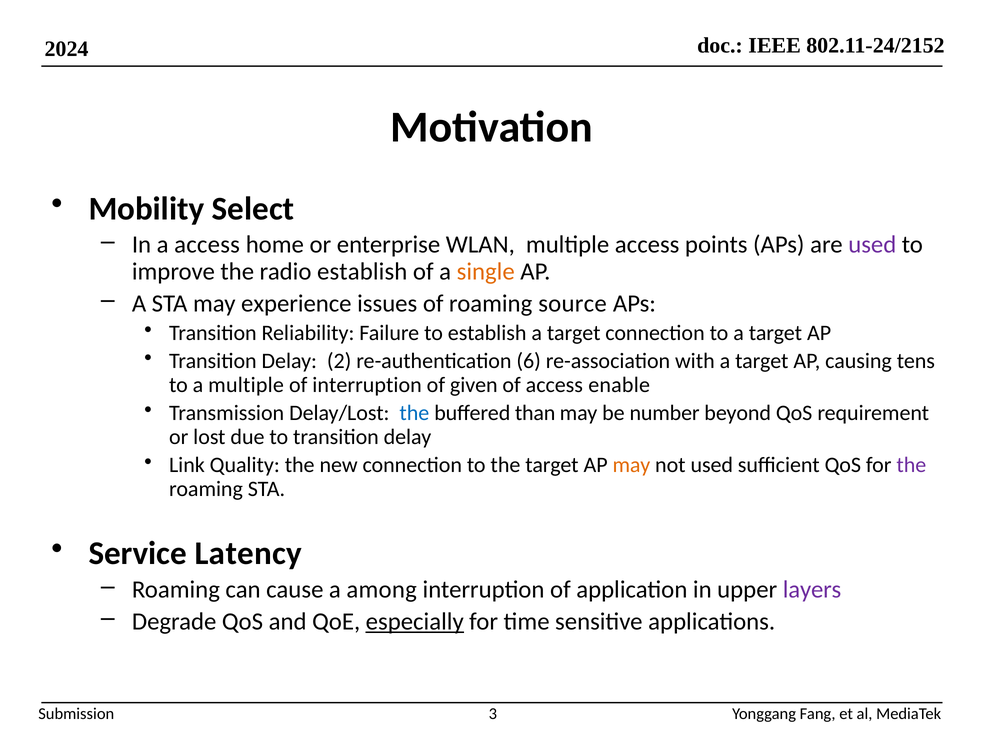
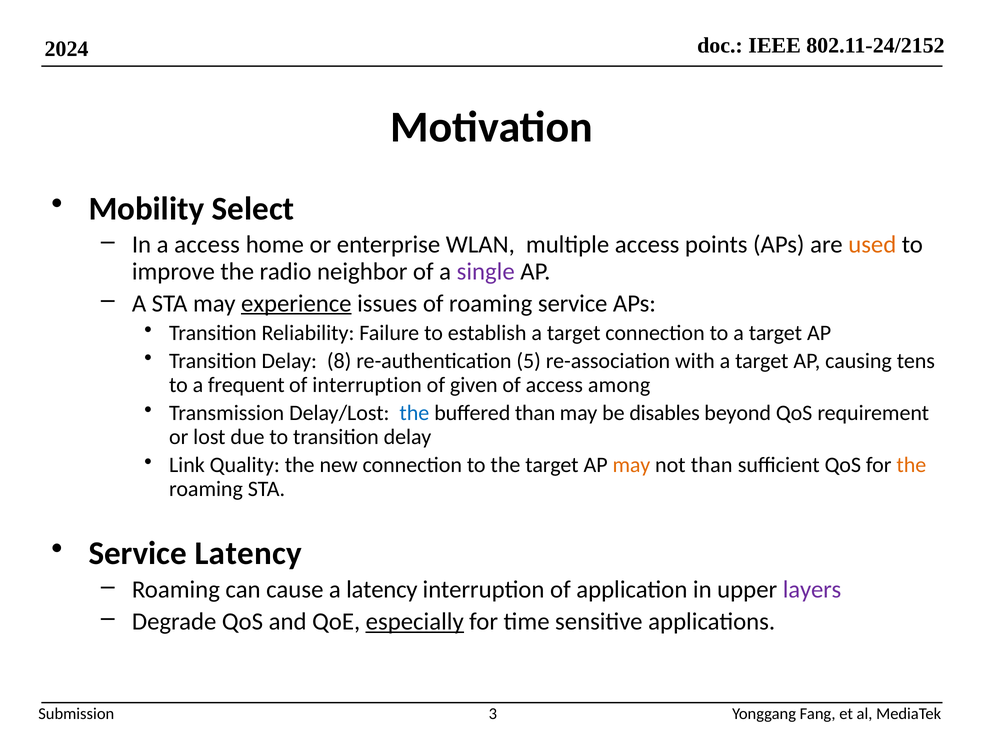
used at (872, 245) colour: purple -> orange
radio establish: establish -> neighbor
single colour: orange -> purple
experience underline: none -> present
roaming source: source -> service
2: 2 -> 8
6: 6 -> 5
a multiple: multiple -> frequent
enable: enable -> among
number: number -> disables
not used: used -> than
the at (911, 465) colour: purple -> orange
a among: among -> latency
